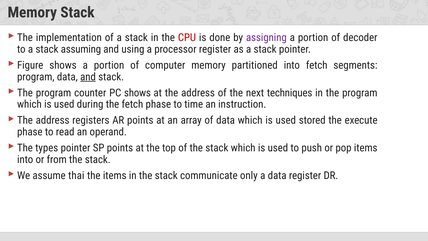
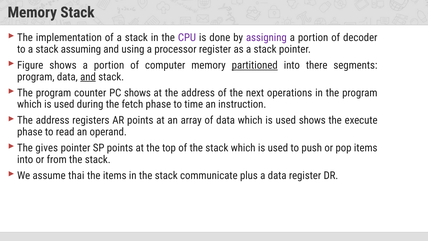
CPU colour: red -> purple
partitioned underline: none -> present
into fetch: fetch -> there
techniques: techniques -> operations
used stored: stored -> shows
types: types -> gives
only: only -> plus
